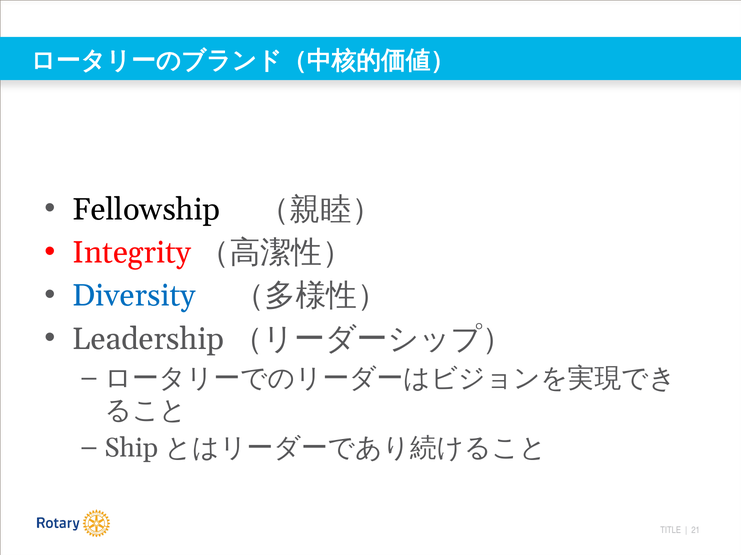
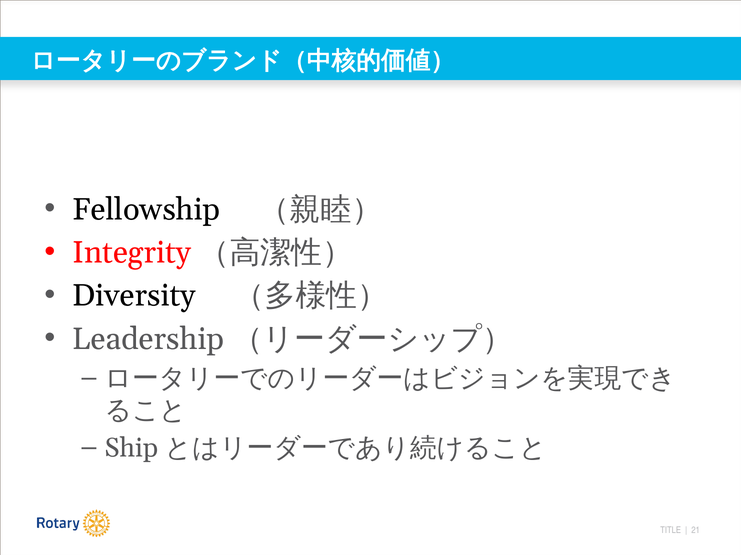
Diversity colour: blue -> black
